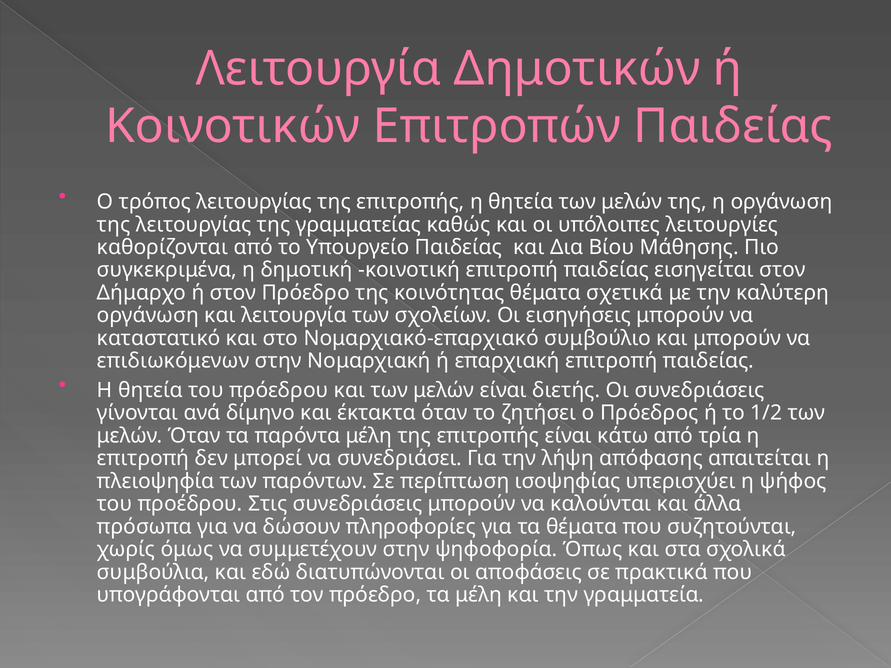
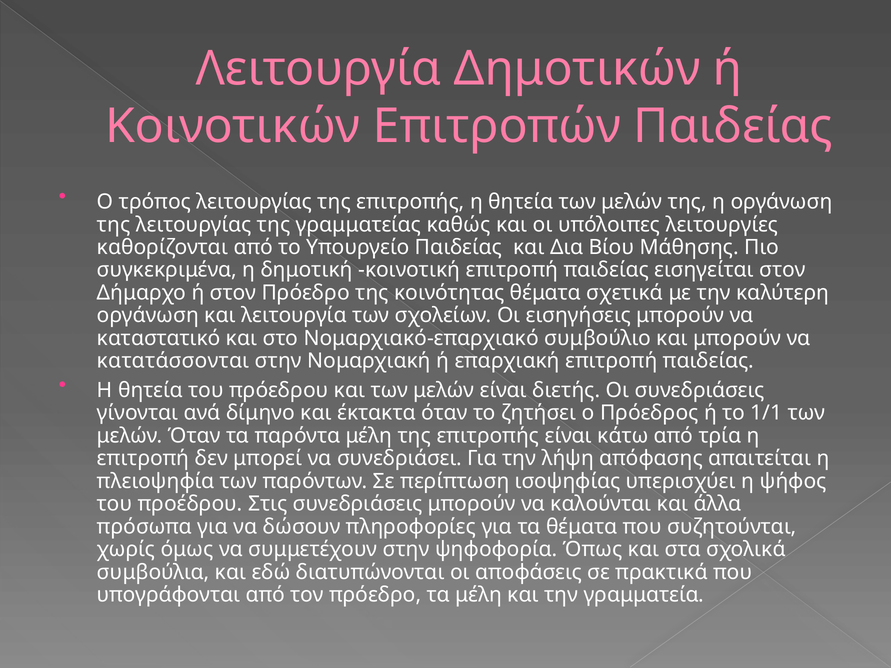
επιδιωκόμενων: επιδιωκόμενων -> κατατάσσονται
1/2: 1/2 -> 1/1
